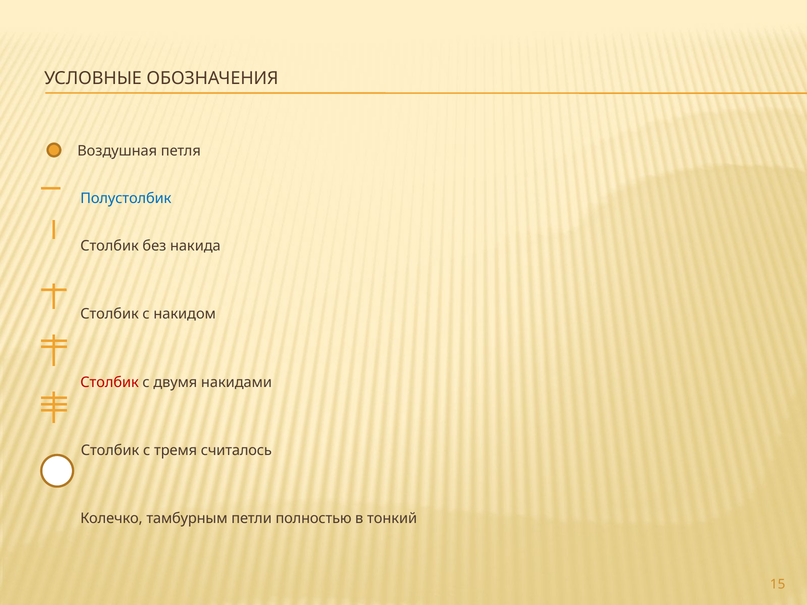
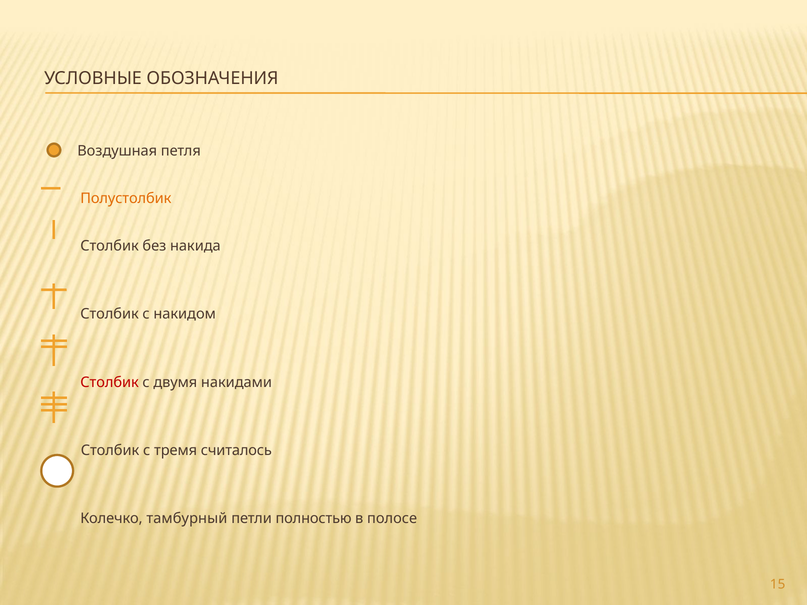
Полустолбик colour: blue -> orange
тамбурным: тамбурным -> тамбурный
тонкий: тонкий -> полосе
